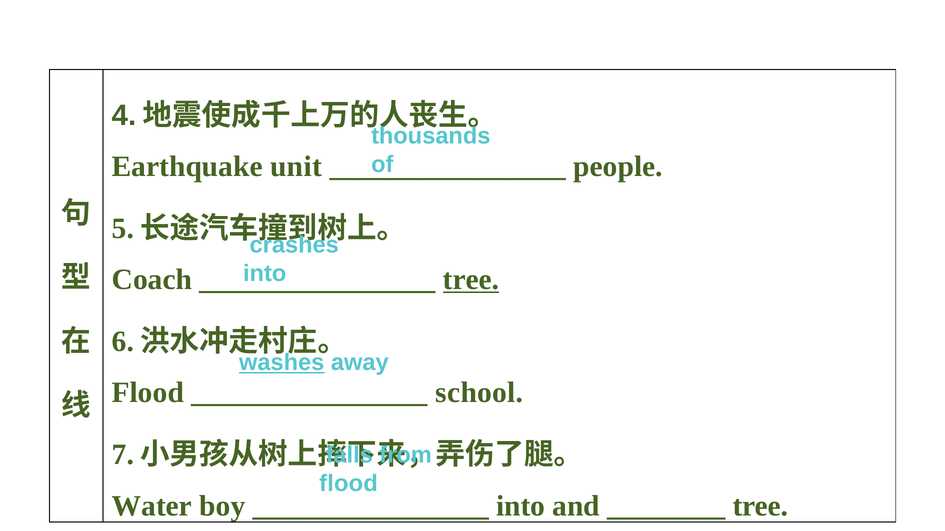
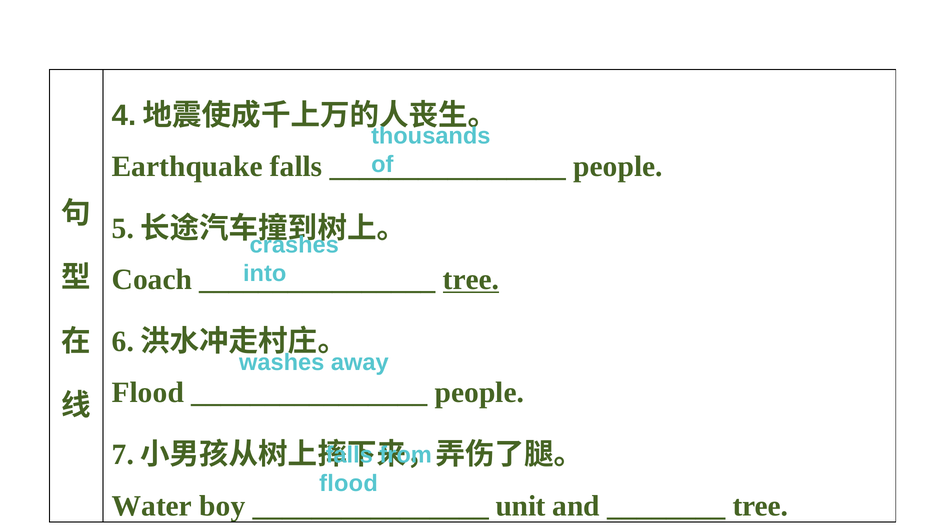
Earthquake unit: unit -> falls
washes underline: present -> none
school at (479, 393): school -> people
into at (521, 506): into -> unit
